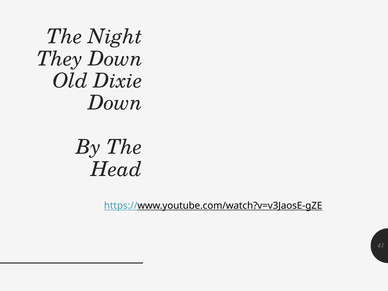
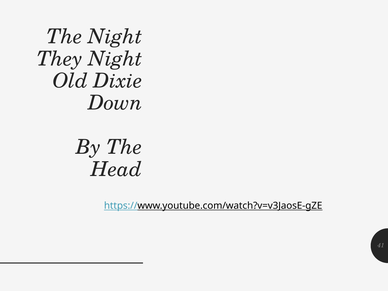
They Down: Down -> Night
